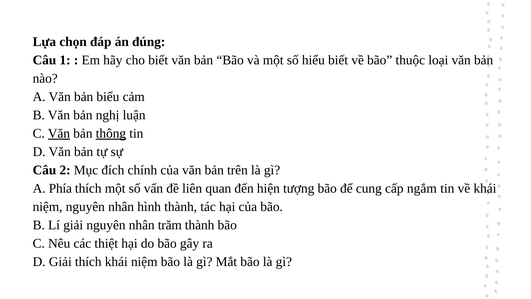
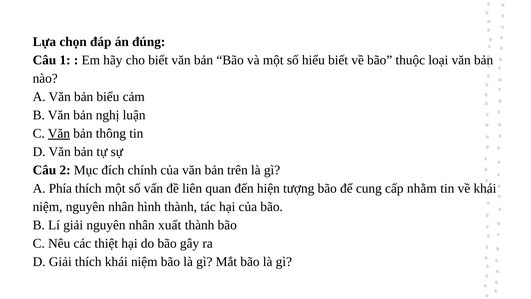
thông underline: present -> none
ngắm: ngắm -> nhằm
trăm: trăm -> xuất
